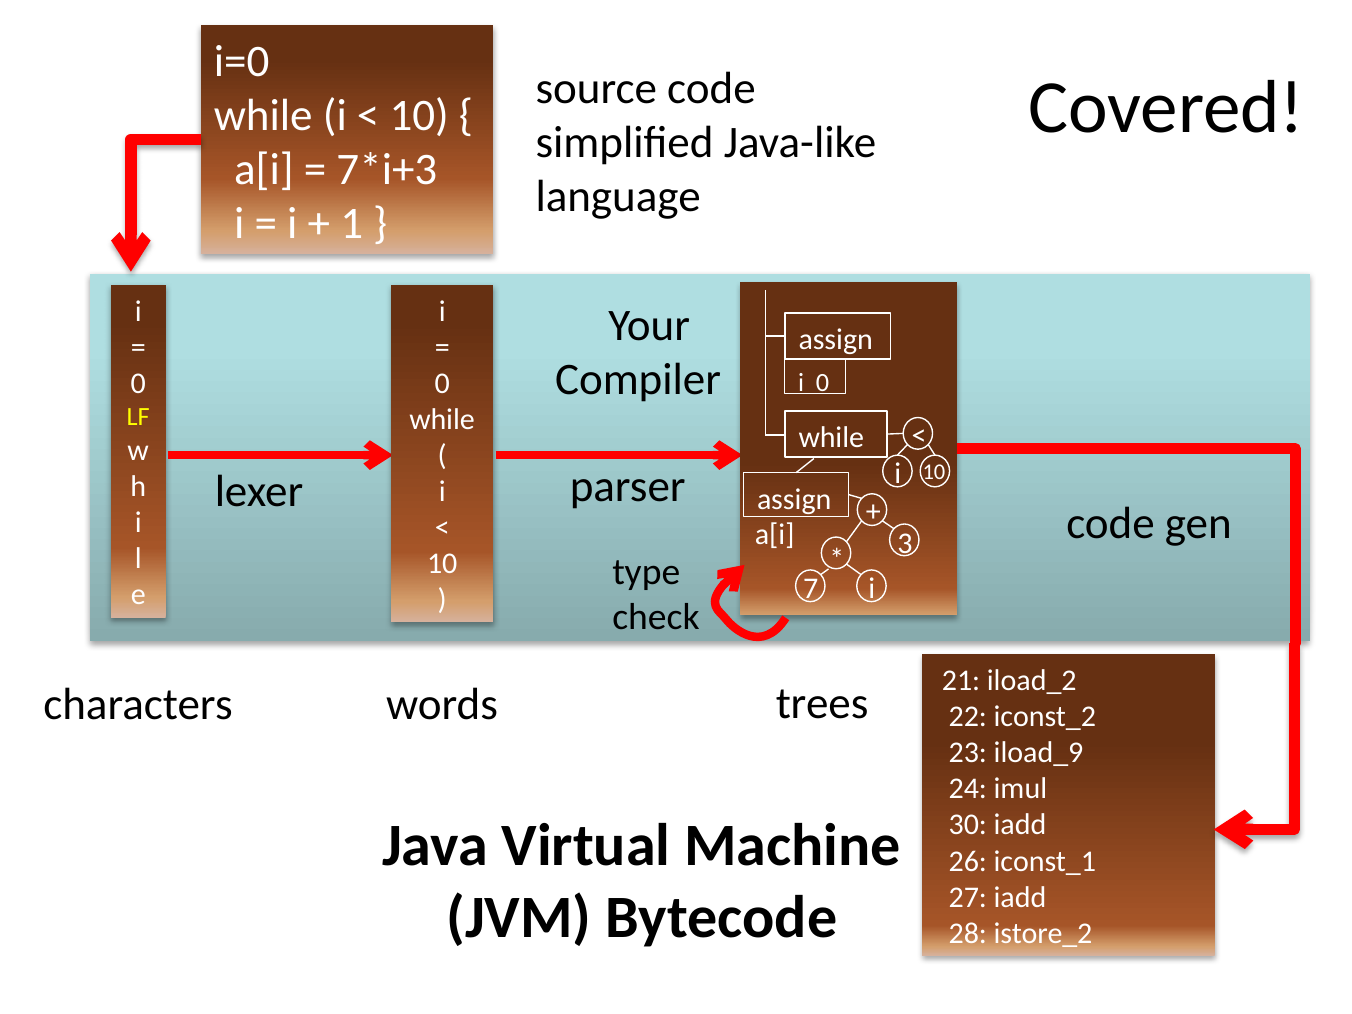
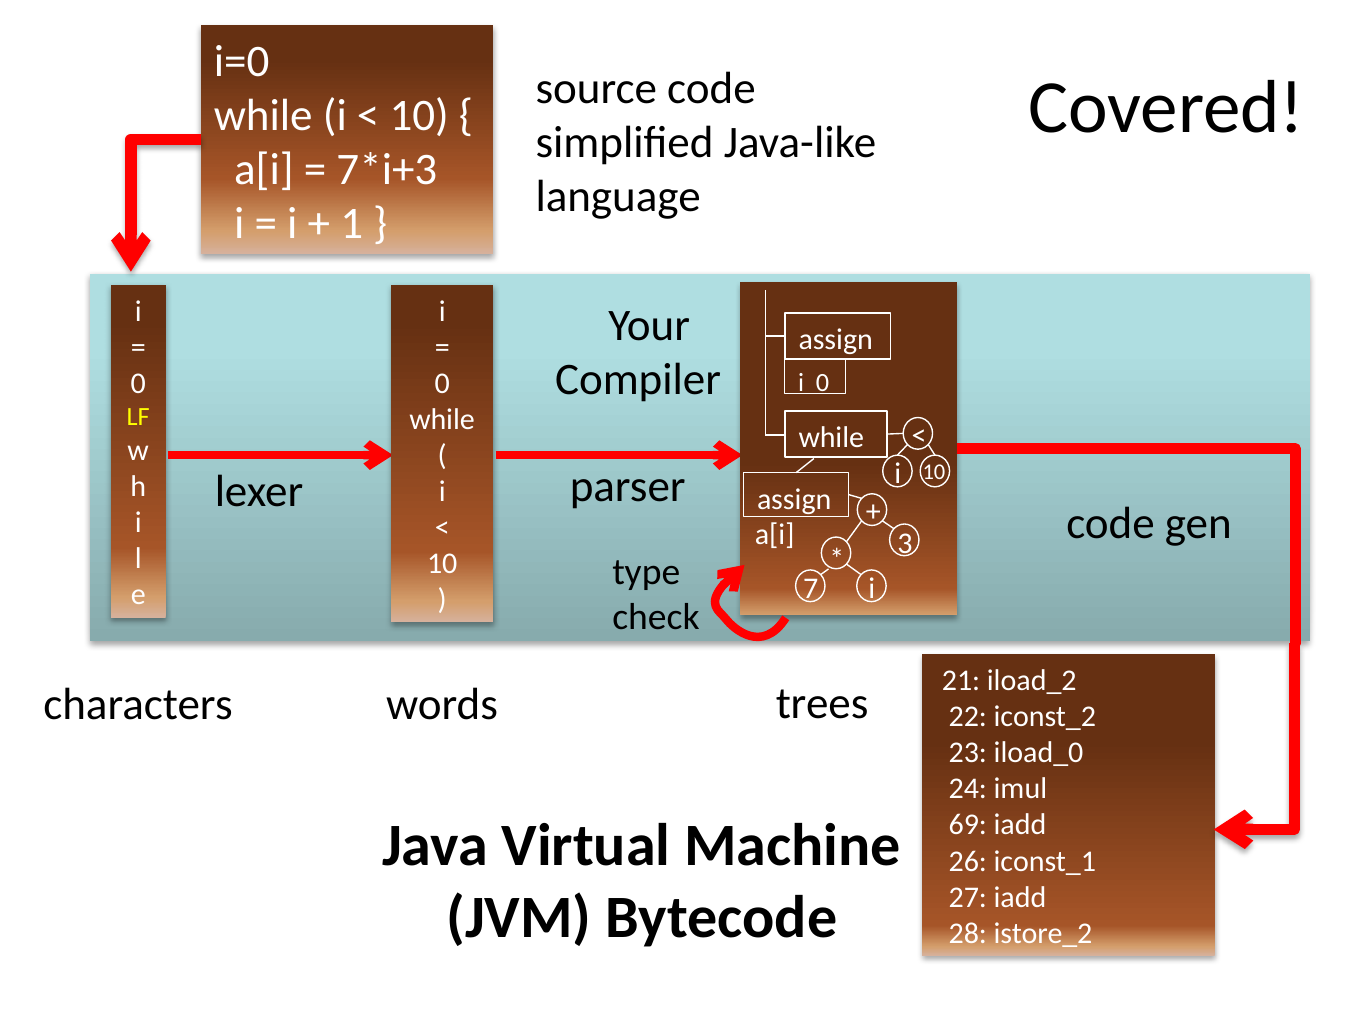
iload_9: iload_9 -> iload_0
30: 30 -> 69
